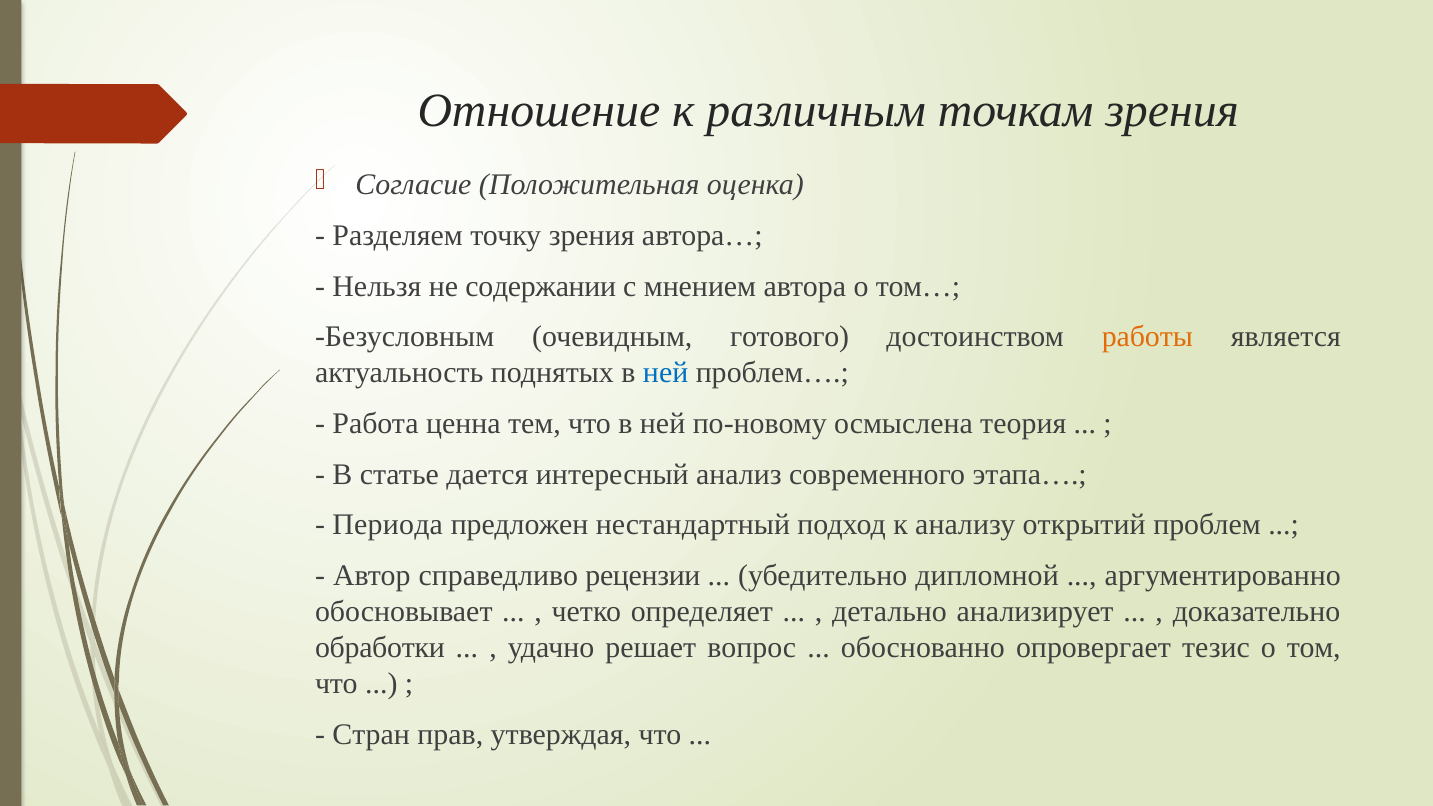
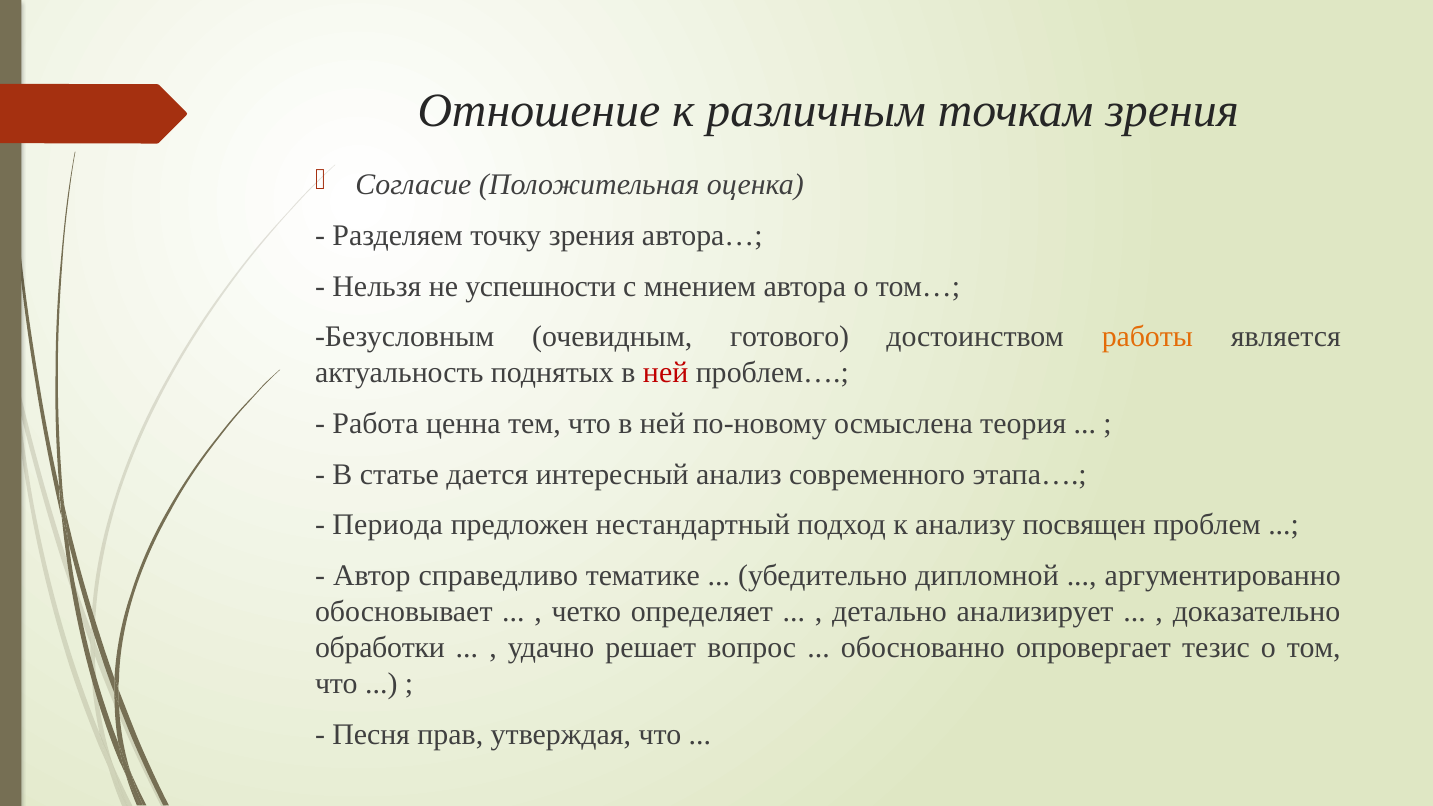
содержании: содержании -> успешности
ней at (666, 373) colour: blue -> red
открытий: открытий -> посвящен
рецензии: рецензии -> тематике
Стран: Стран -> Песня
